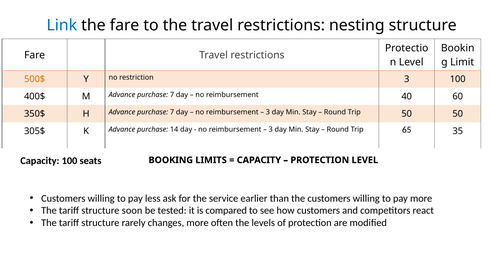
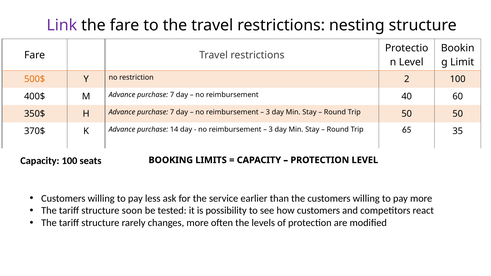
Link colour: blue -> purple
restriction 3: 3 -> 2
305$: 305$ -> 370$
compared: compared -> possibility
